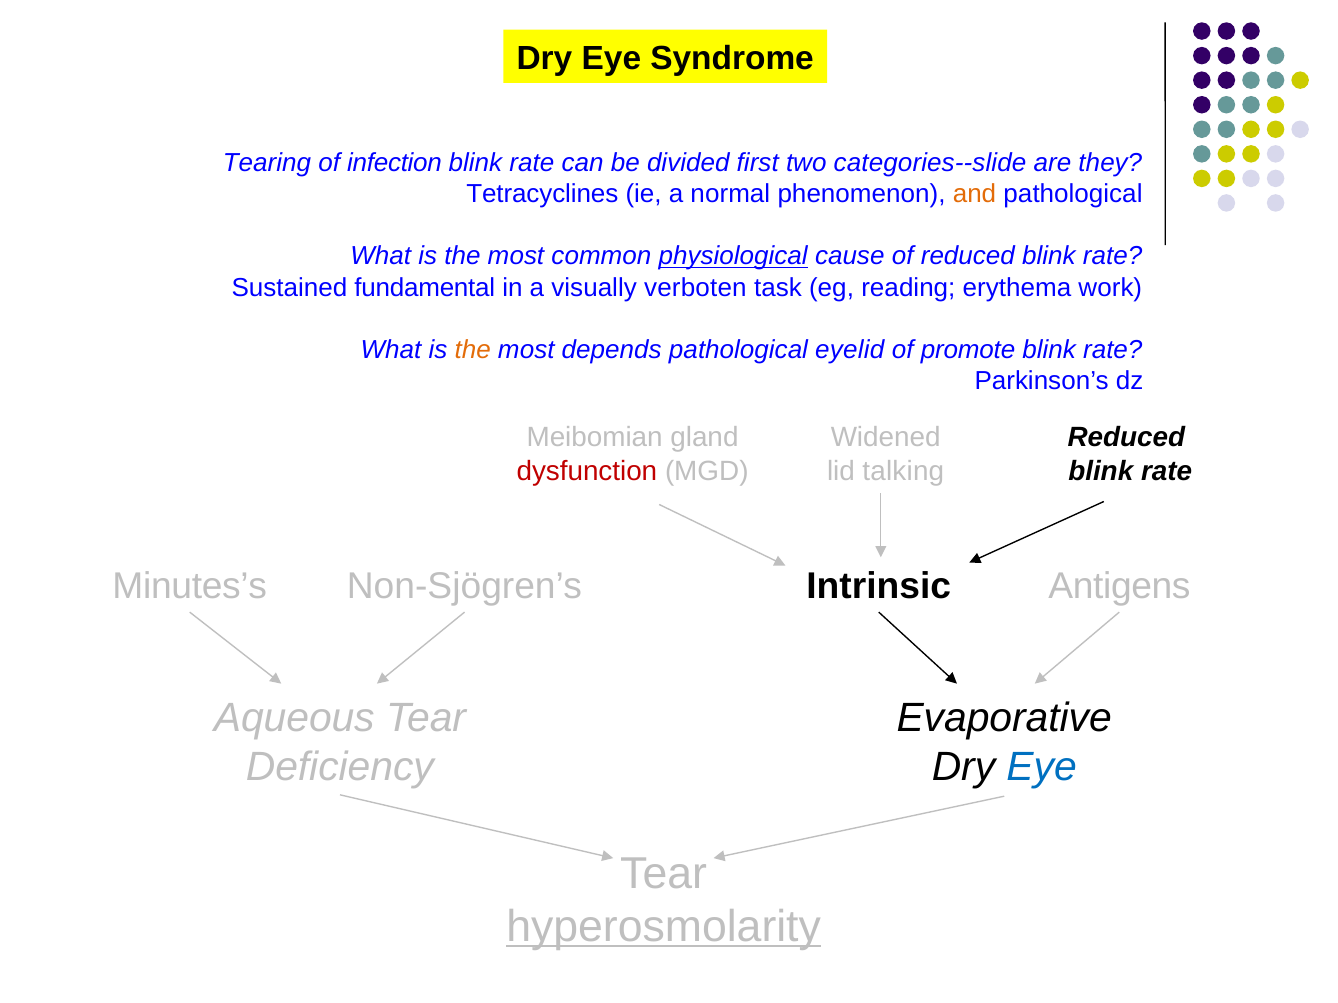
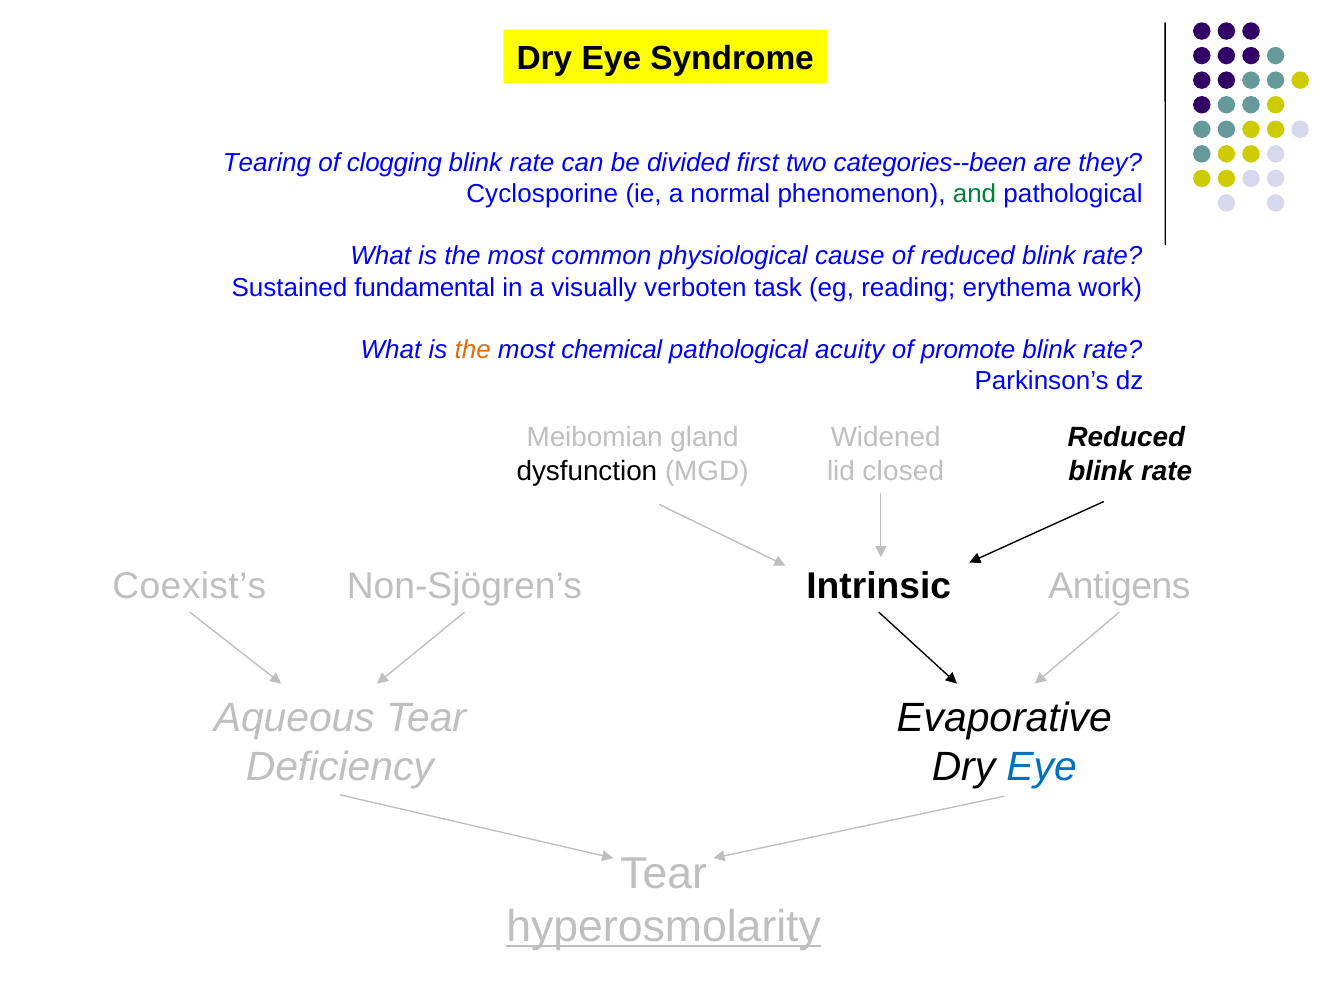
infection: infection -> clogging
categories--slide: categories--slide -> categories--been
Tetracyclines: Tetracyclines -> Cyclosporine
and colour: orange -> green
physiological underline: present -> none
depends: depends -> chemical
eyelid: eyelid -> acuity
dysfunction colour: red -> black
talking: talking -> closed
Minutes’s: Minutes’s -> Coexist’s
